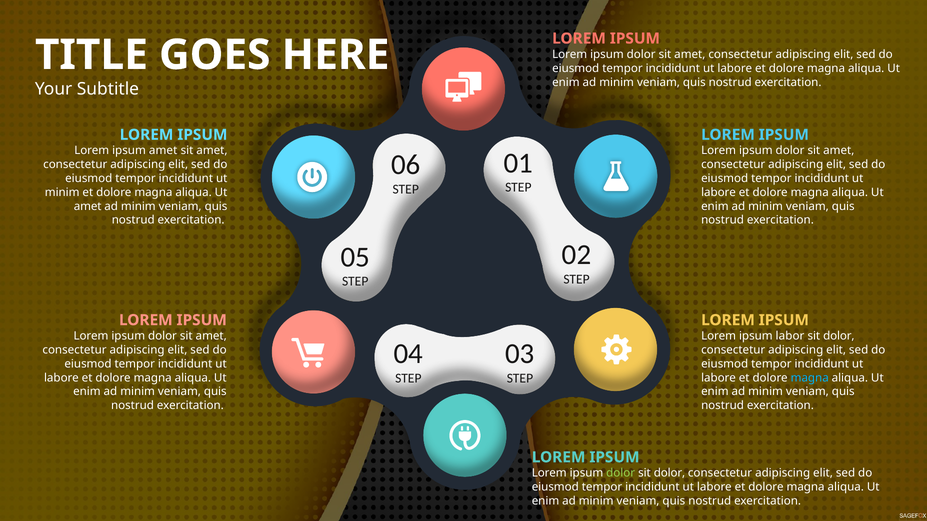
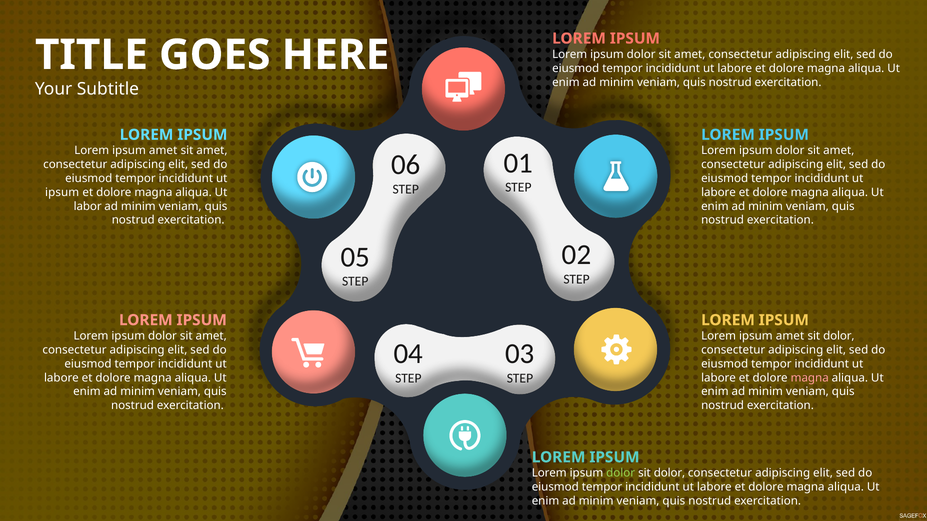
minim at (62, 193): minim -> ipsum
amet at (88, 206): amet -> labor
labor at (790, 336): labor -> amet
magna at (810, 378) colour: light blue -> pink
